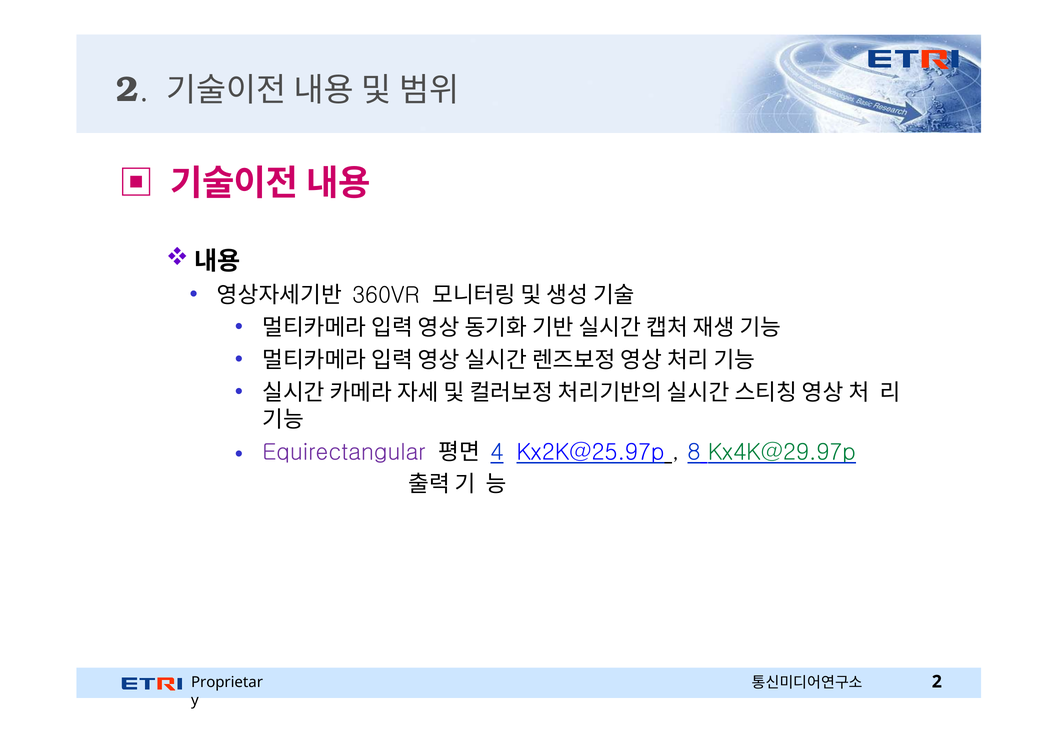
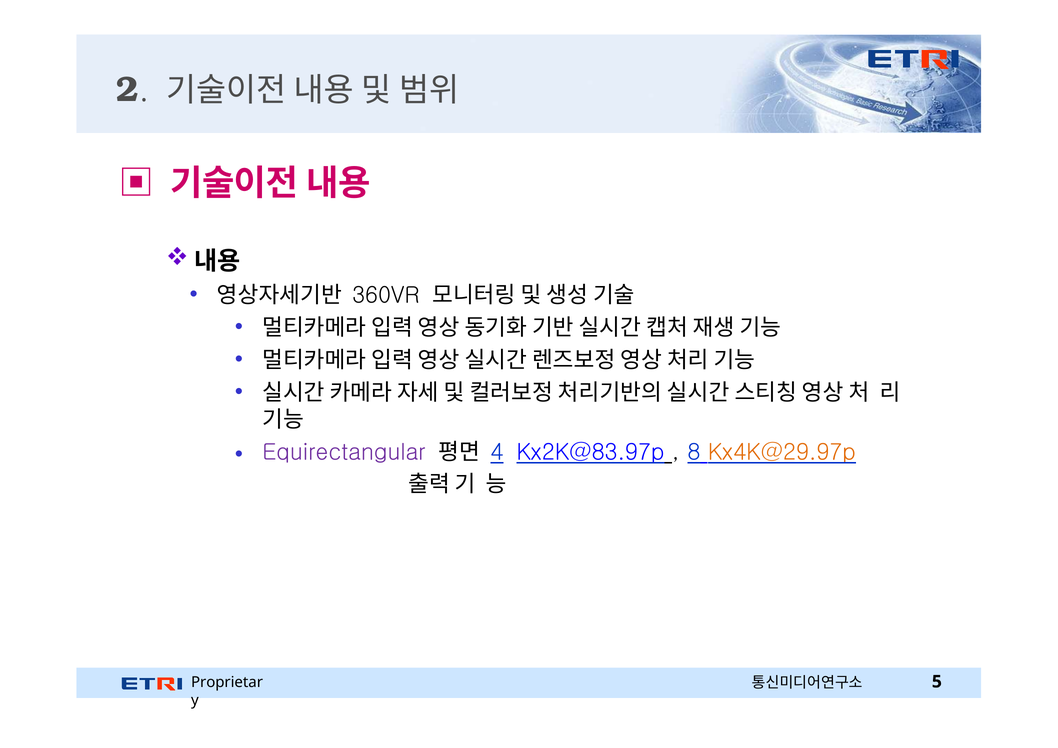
Kx2K@25.97p: Kx2K@25.97p -> Kx2K@83.97p
Kx4K@29.97p colour: green -> orange
2 at (937, 682): 2 -> 5
